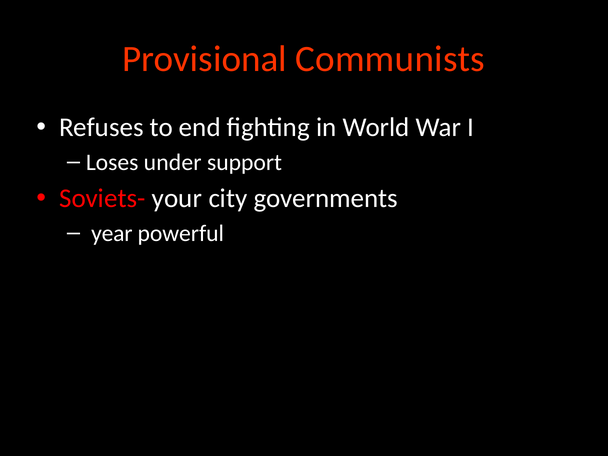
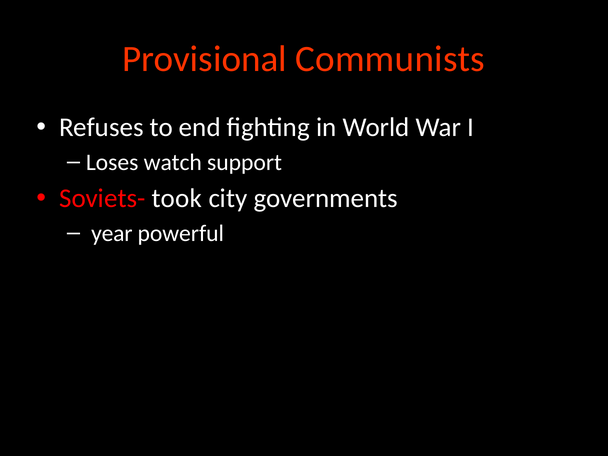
under: under -> watch
your: your -> took
